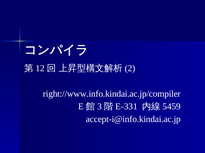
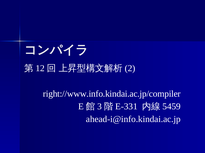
accept-i@info.kindai.ac.jp: accept-i@info.kindai.ac.jp -> ahead-i@info.kindai.ac.jp
